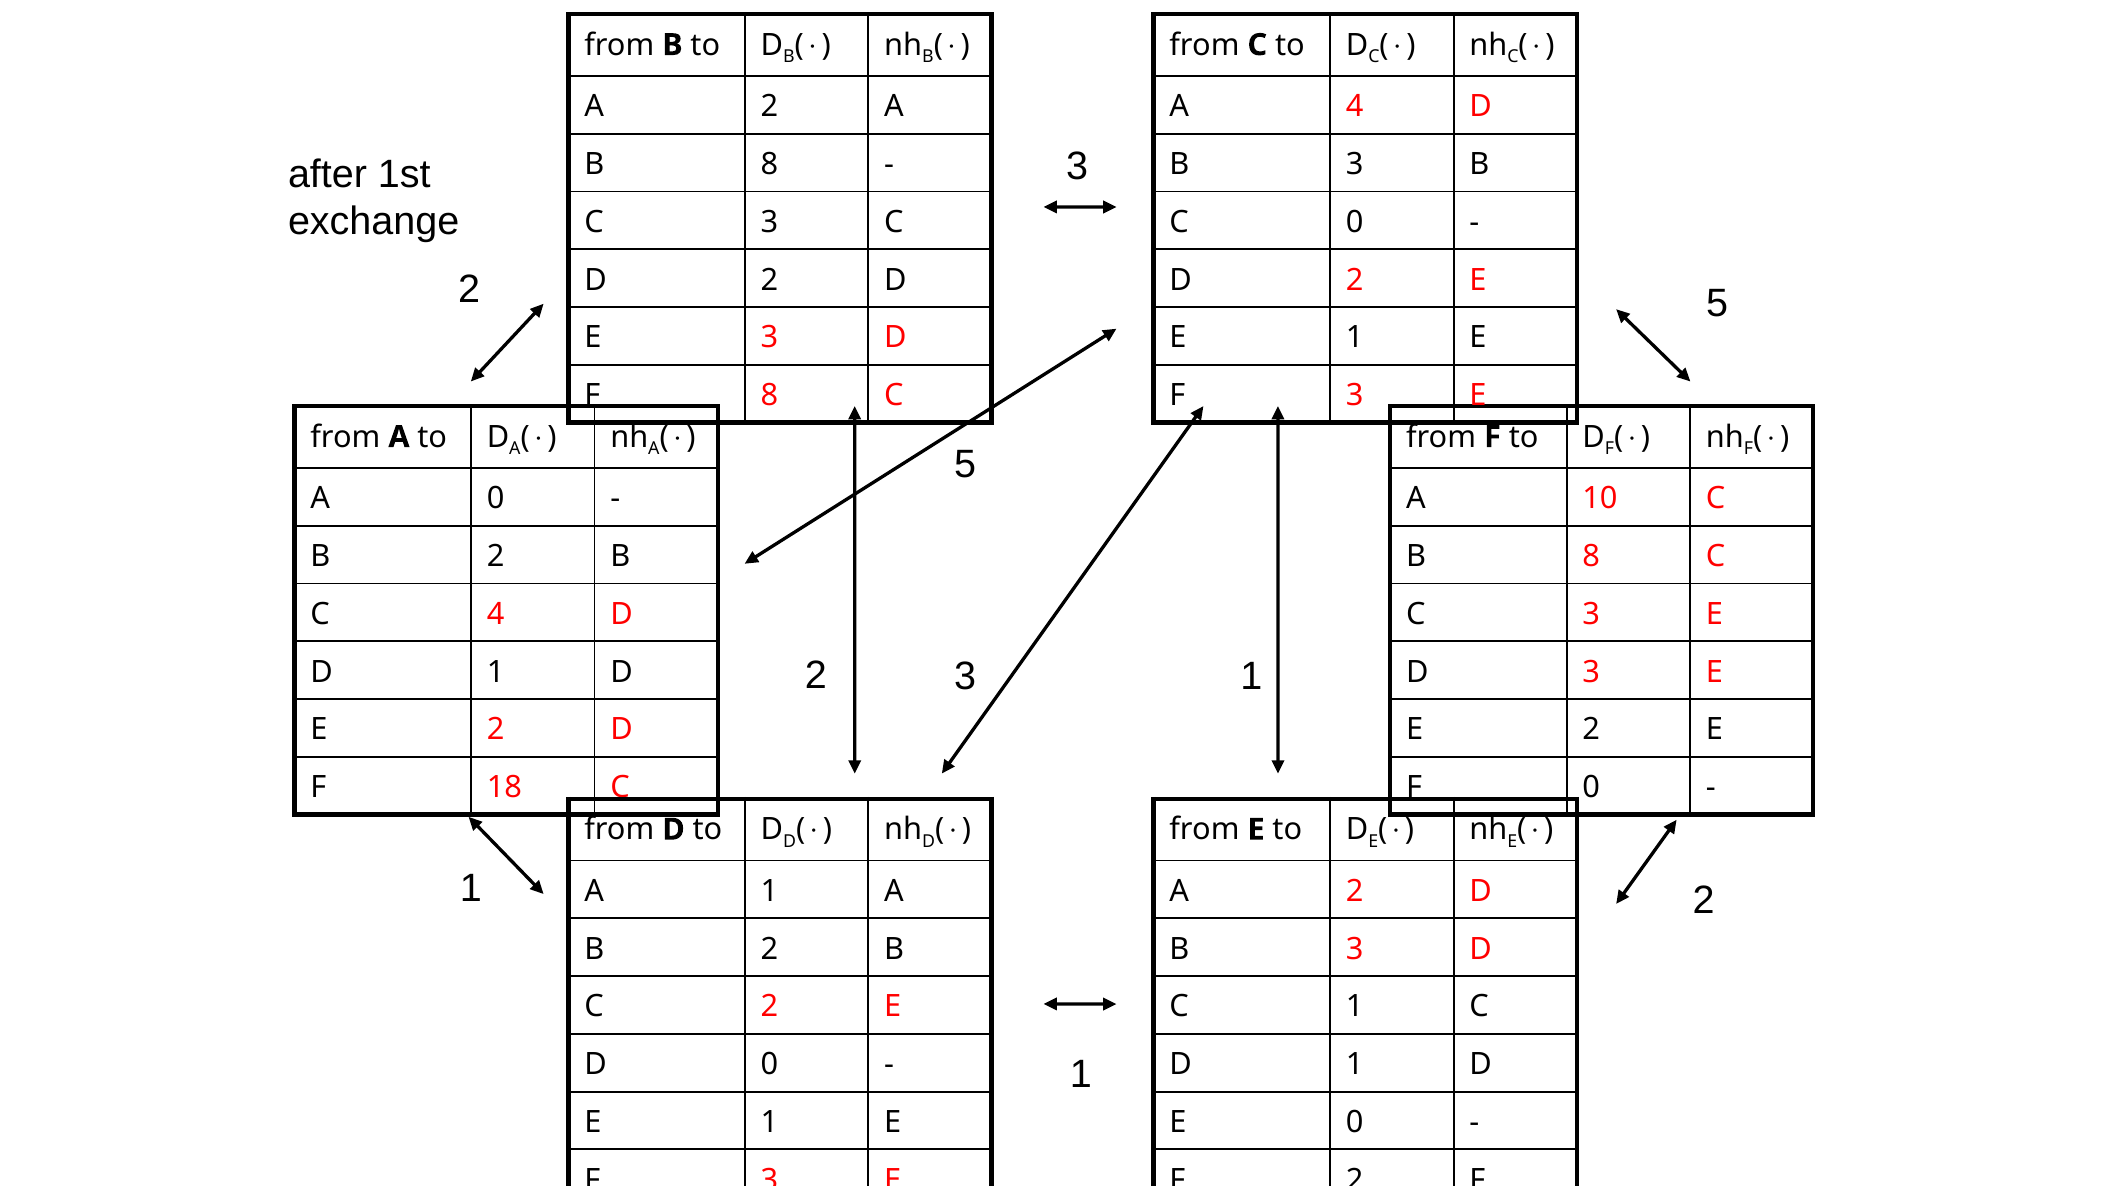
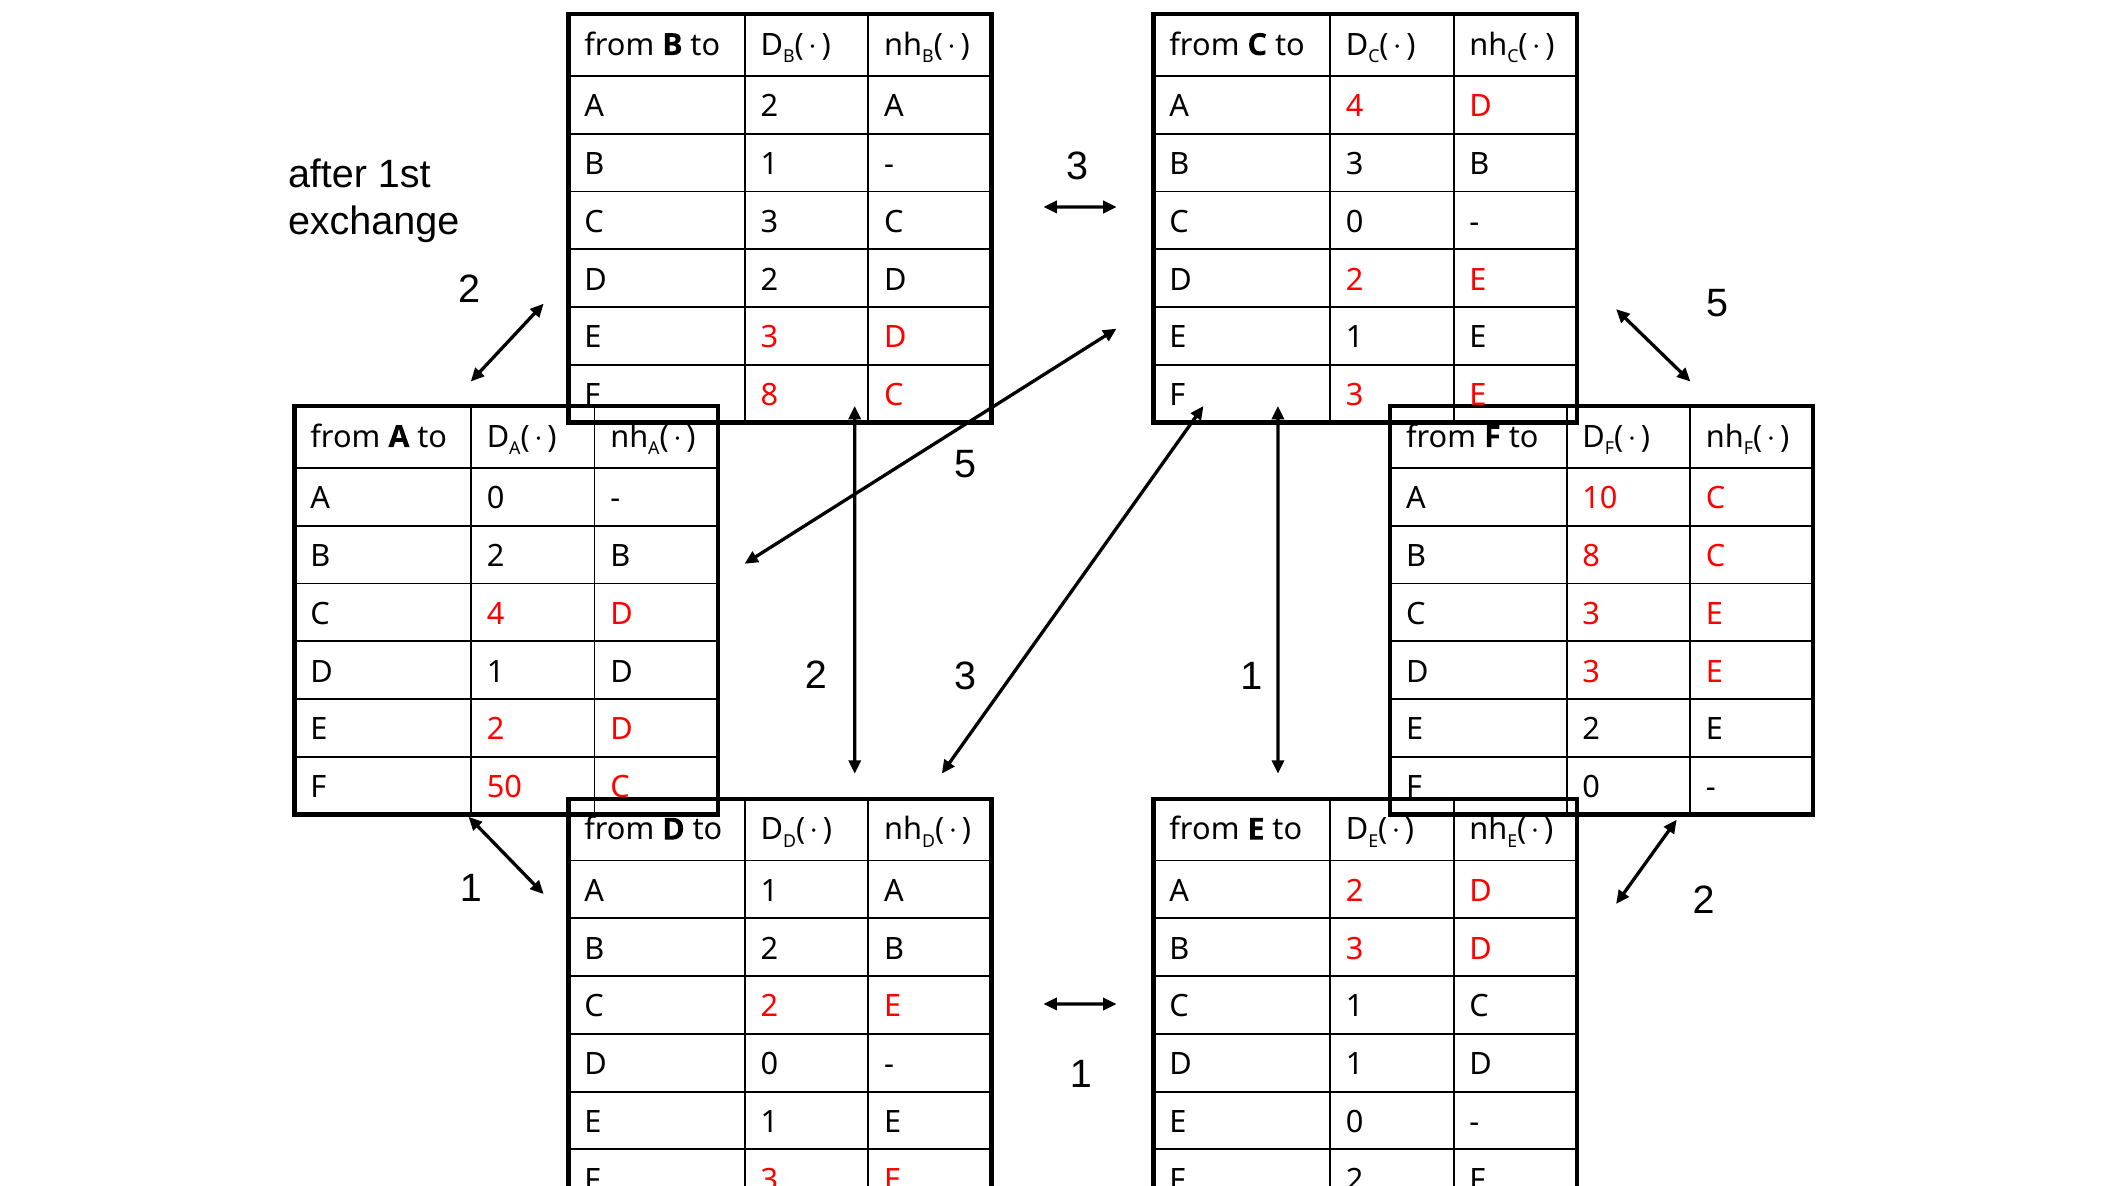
8 at (770, 164): 8 -> 1
18: 18 -> 50
